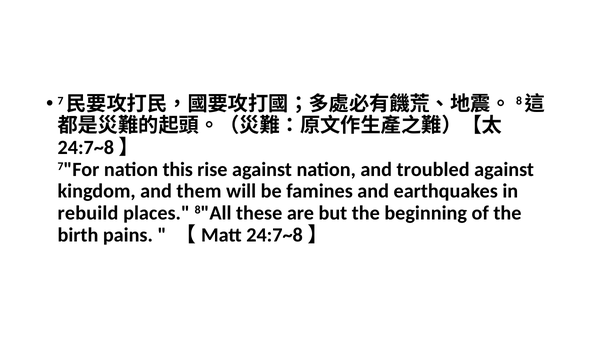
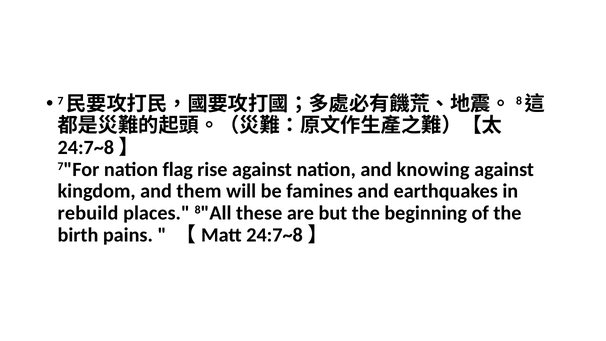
this: this -> flag
troubled: troubled -> knowing
